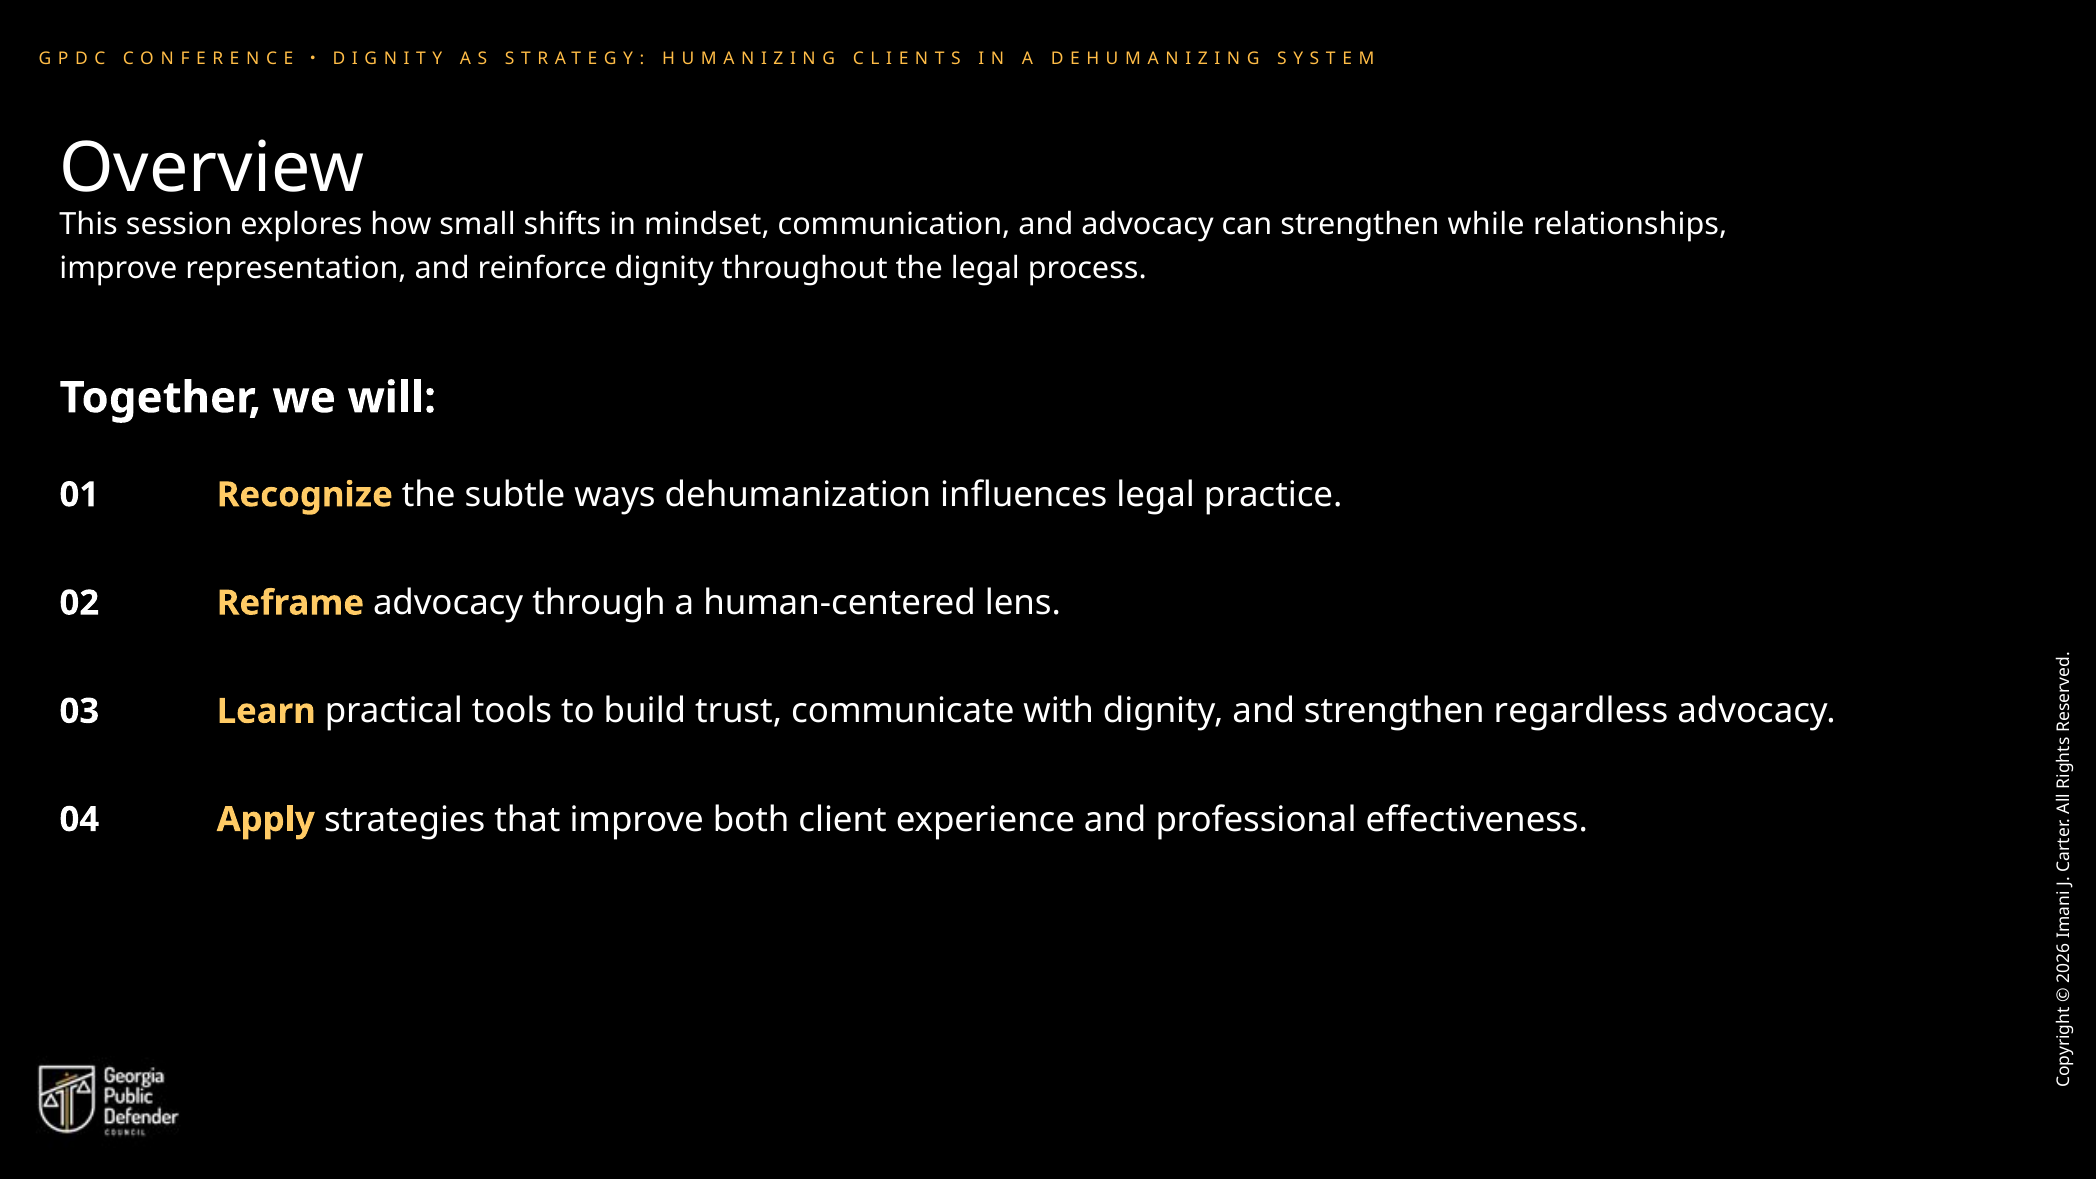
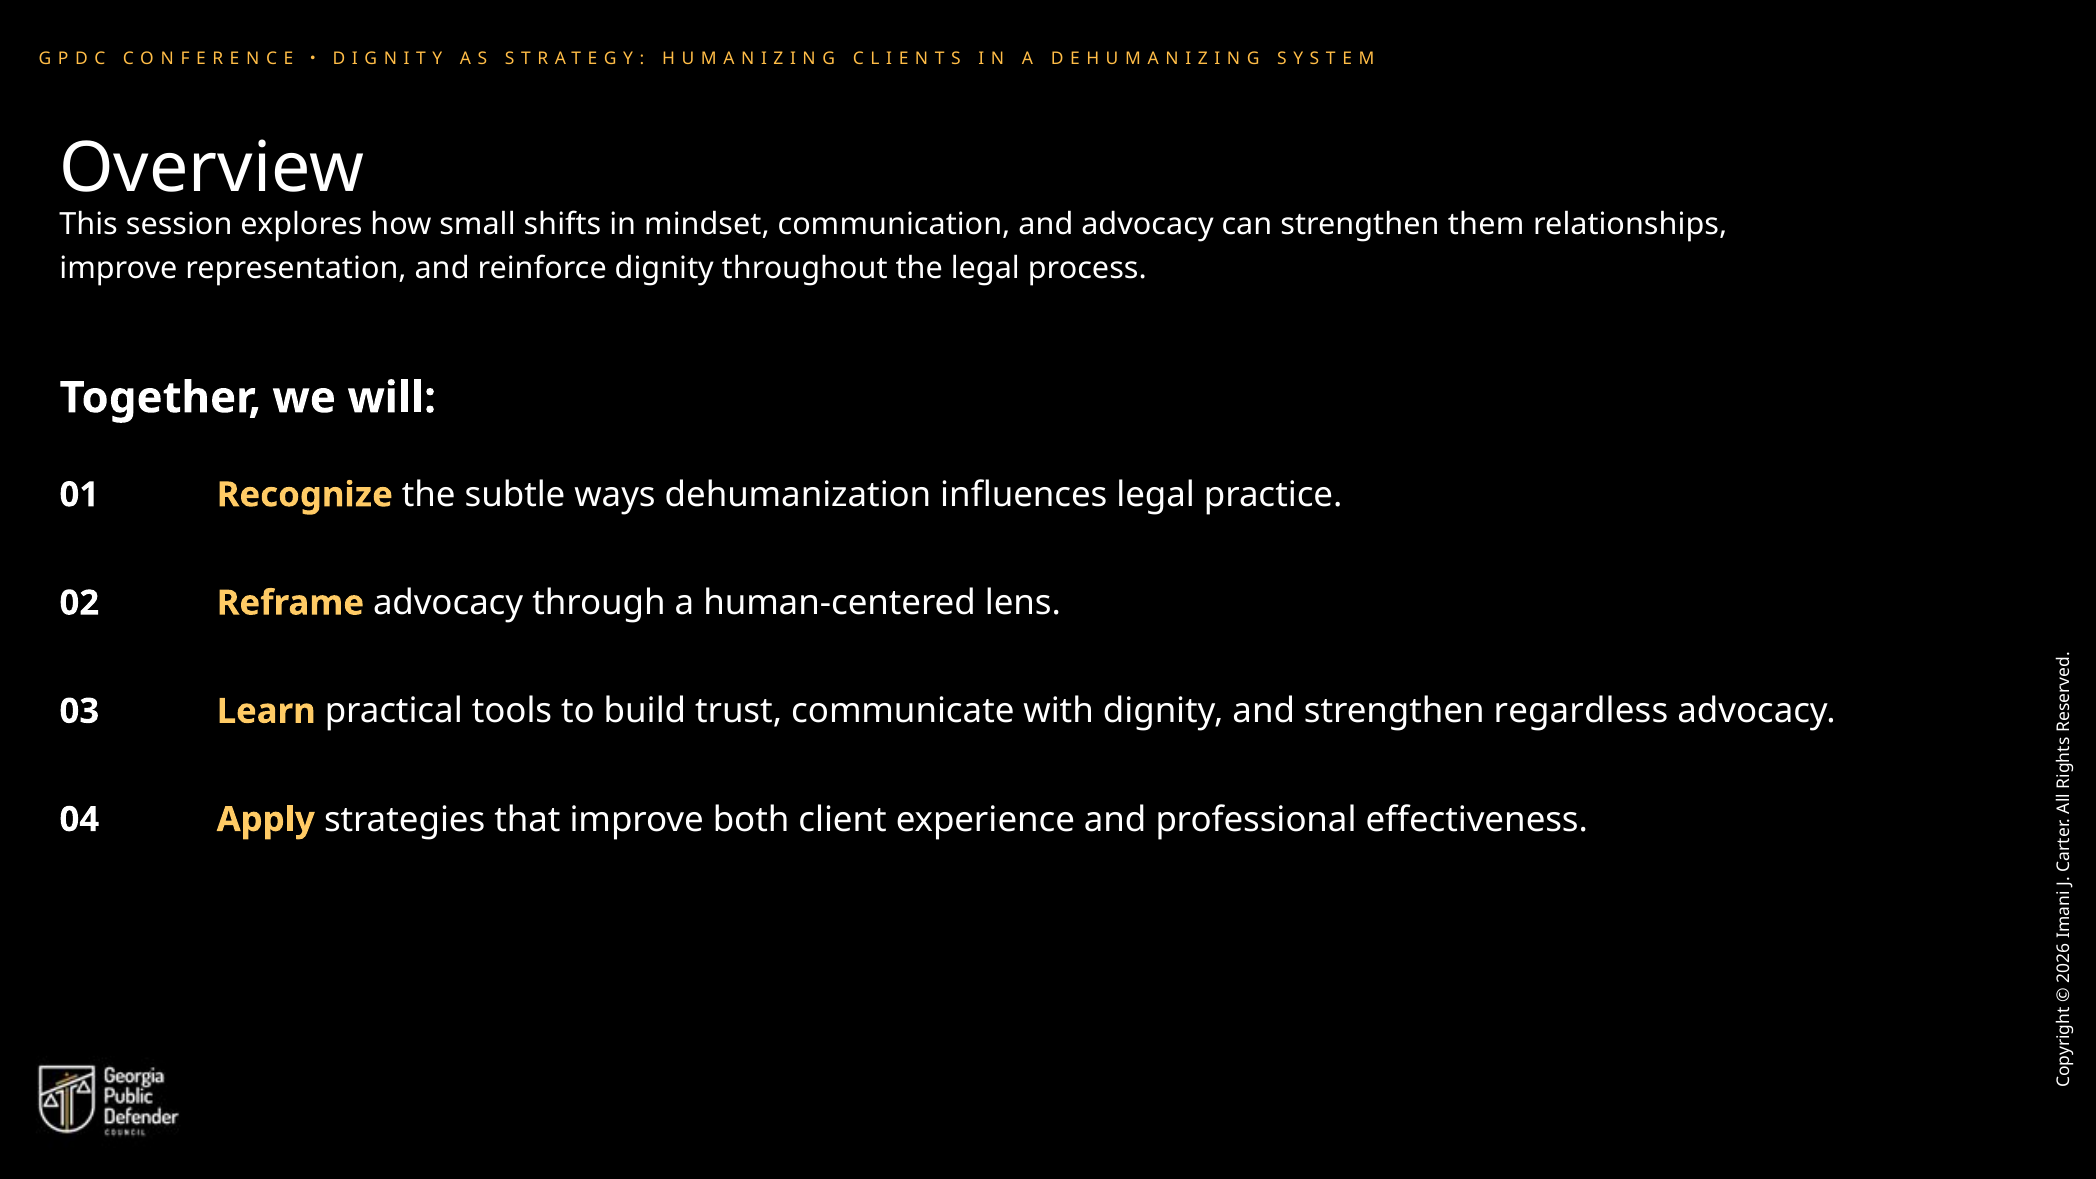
while: while -> them
